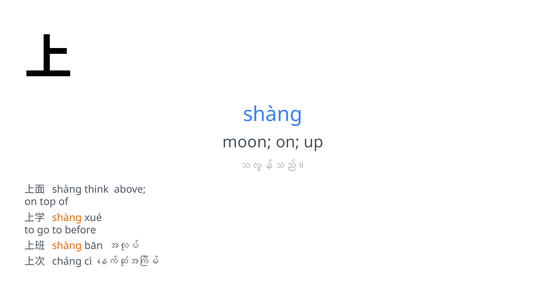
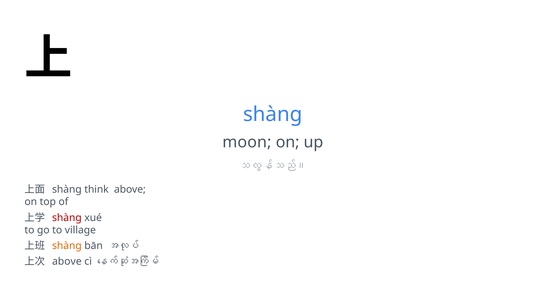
shàng at (67, 217) colour: orange -> red
before: before -> village
cháng at (67, 261): cháng -> above
